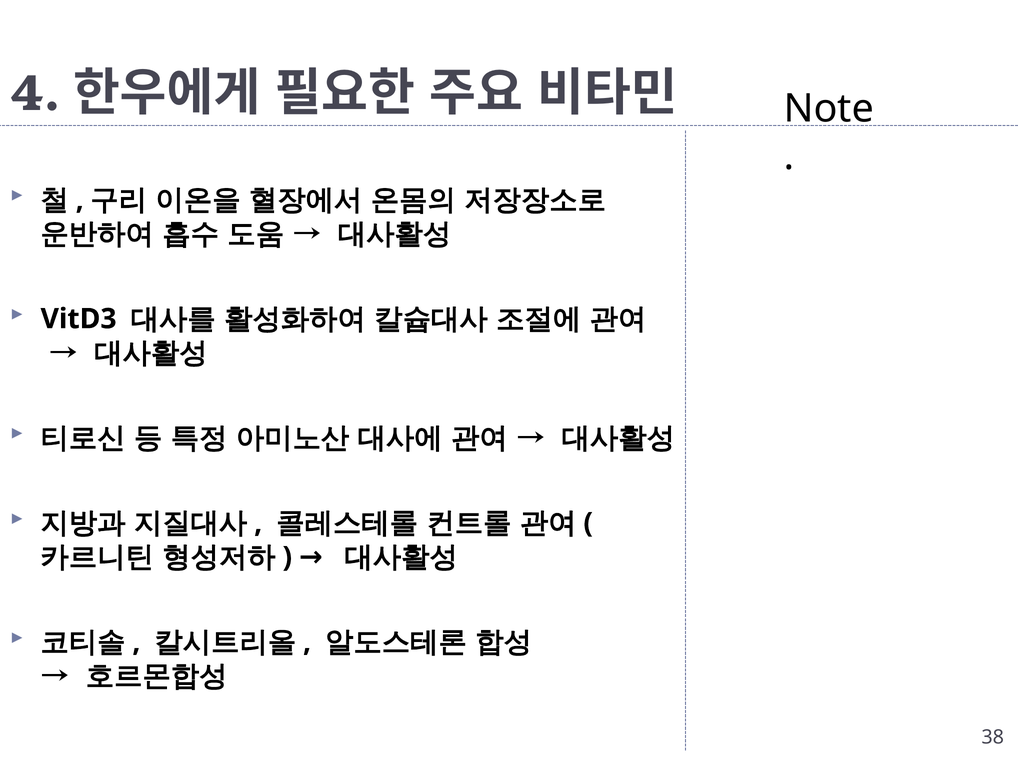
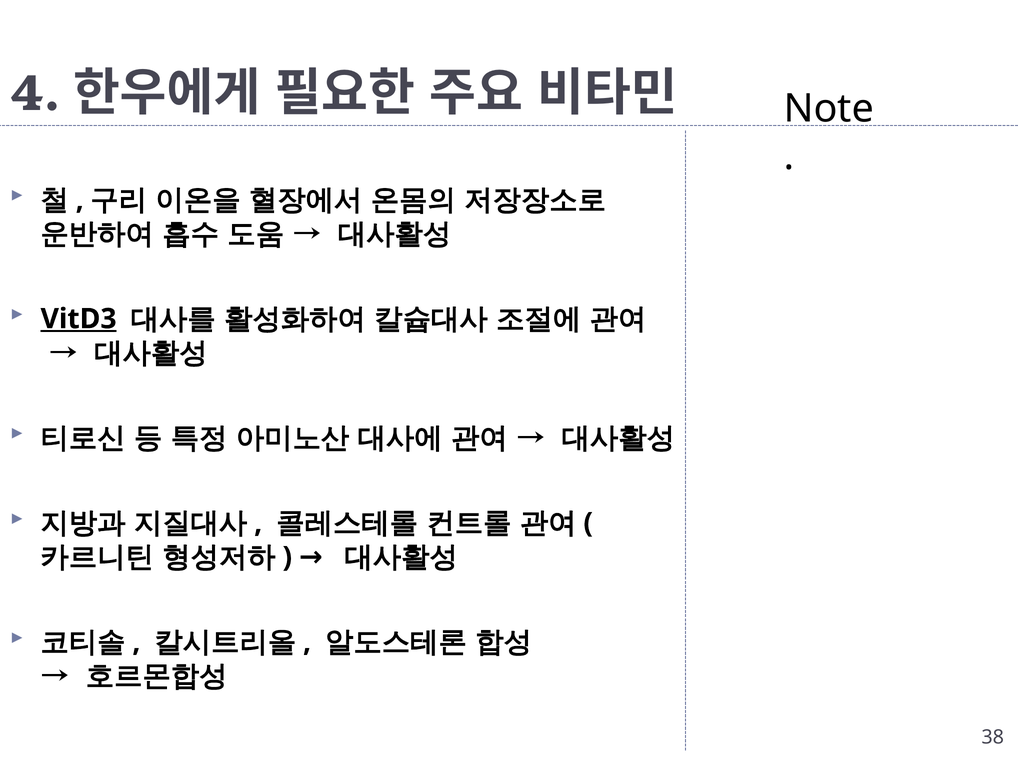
VitD3 underline: none -> present
